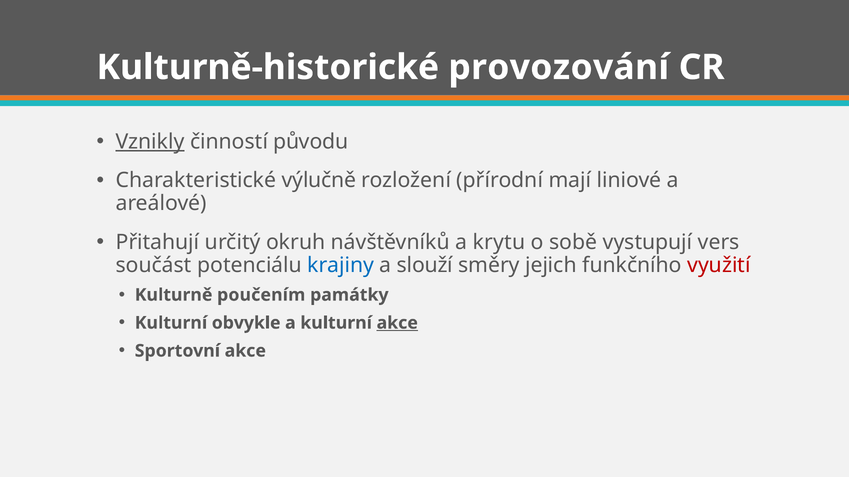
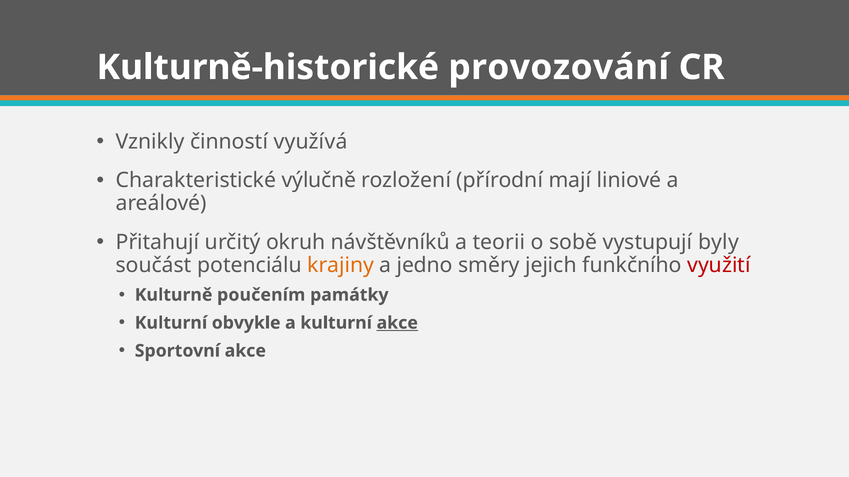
Vznikly underline: present -> none
původu: původu -> využívá
krytu: krytu -> teorii
vers: vers -> byly
krajiny colour: blue -> orange
slouží: slouží -> jedno
